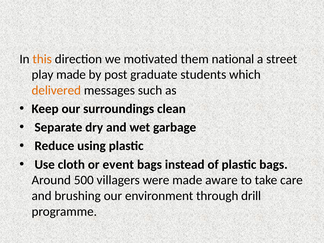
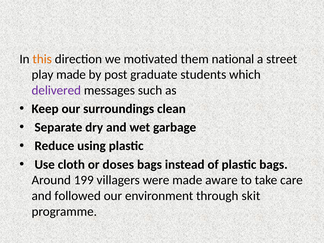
delivered colour: orange -> purple
event: event -> doses
500: 500 -> 199
brushing: brushing -> followed
drill: drill -> skit
